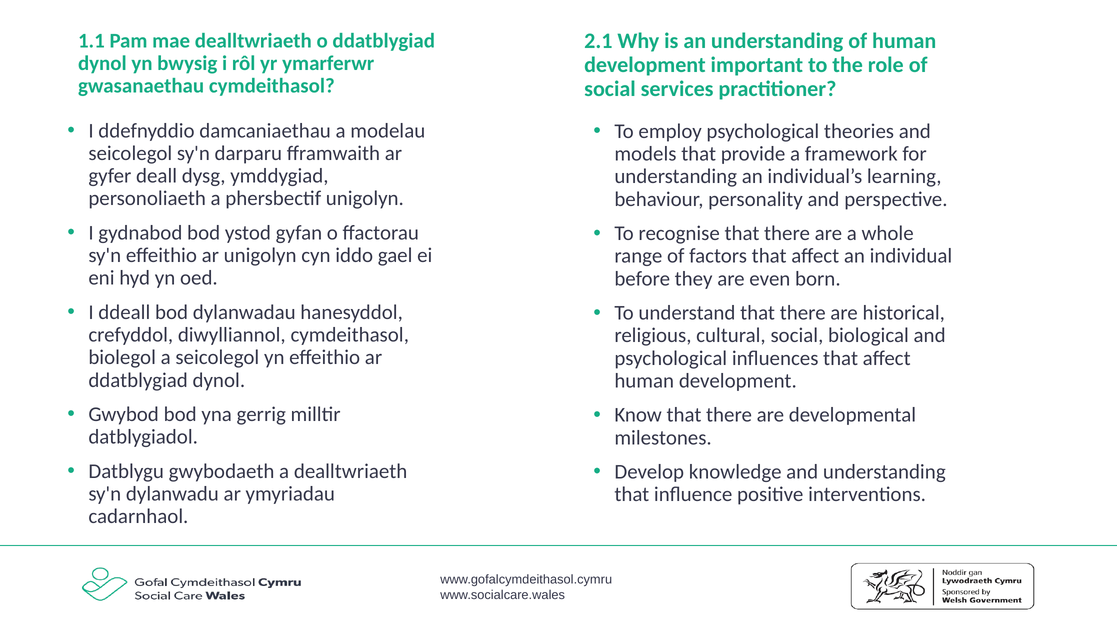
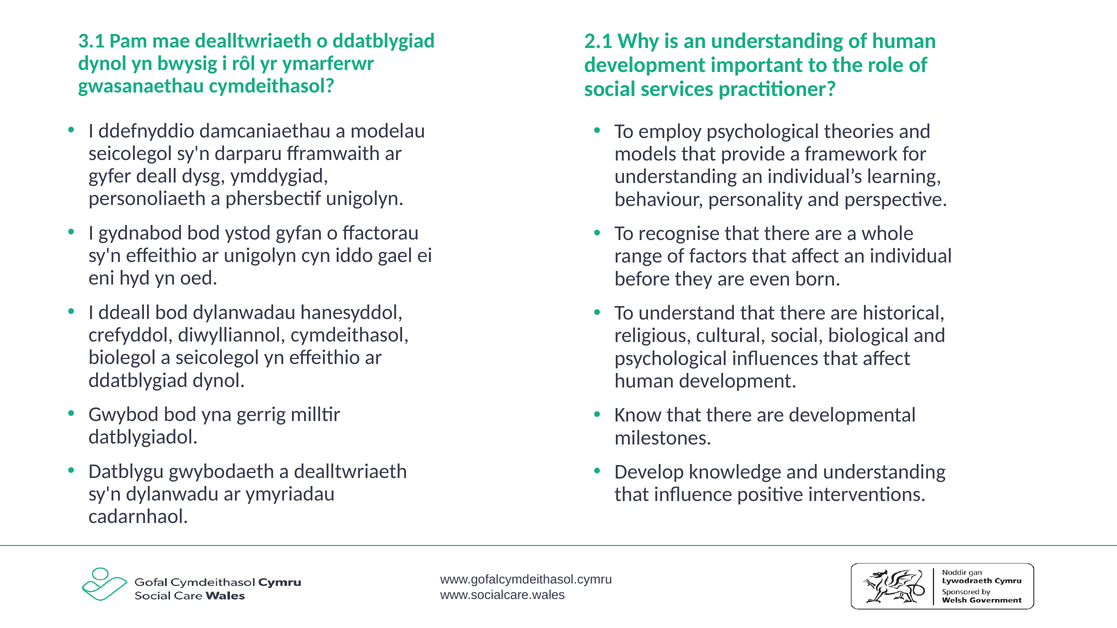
1.1: 1.1 -> 3.1
